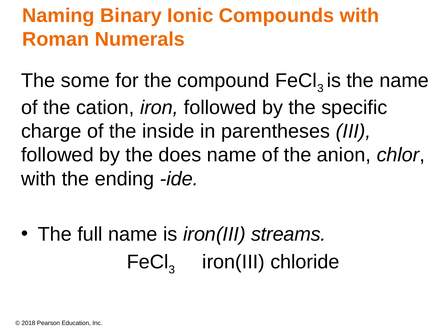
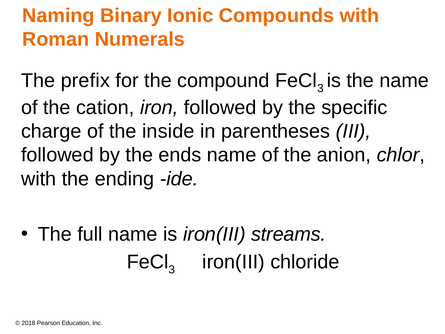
some: some -> prefix
does: does -> ends
